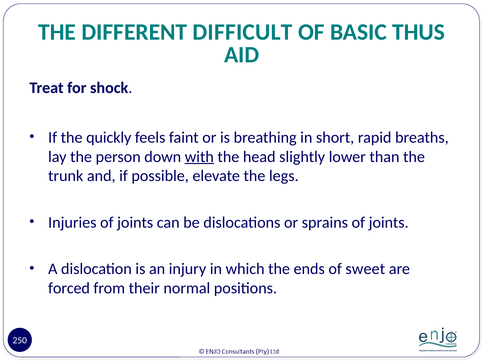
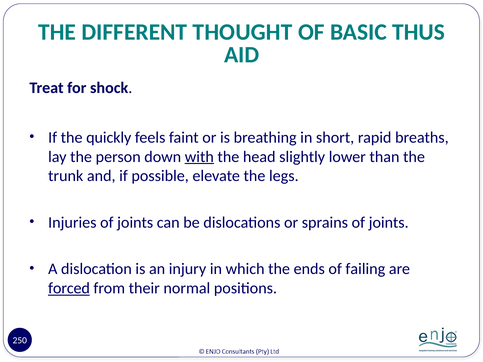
DIFFICULT: DIFFICULT -> THOUGHT
sweet: sweet -> failing
forced underline: none -> present
